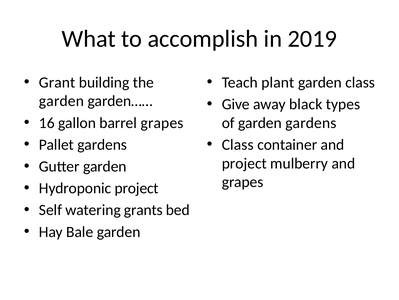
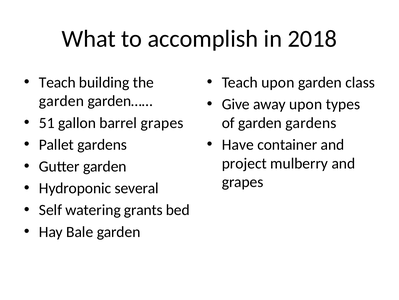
2019: 2019 -> 2018
Grant at (57, 82): Grant -> Teach
Teach plant: plant -> upon
away black: black -> upon
16: 16 -> 51
Class at (238, 144): Class -> Have
Hydroponic project: project -> several
